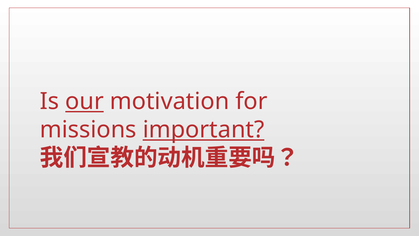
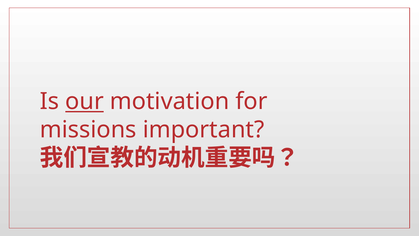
important underline: present -> none
